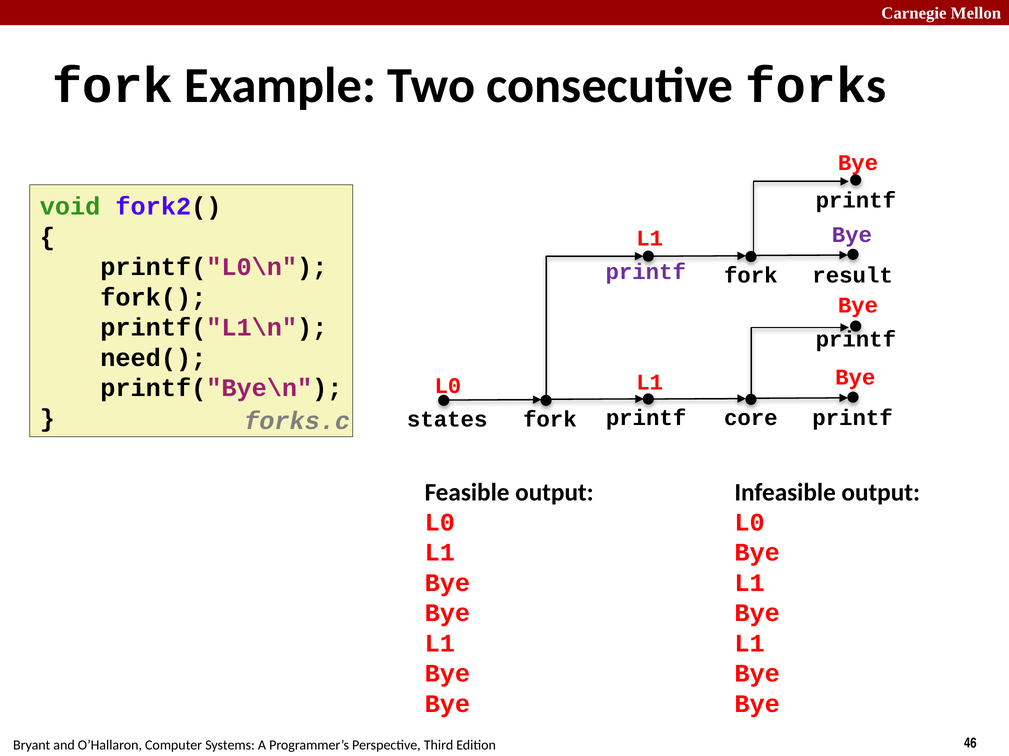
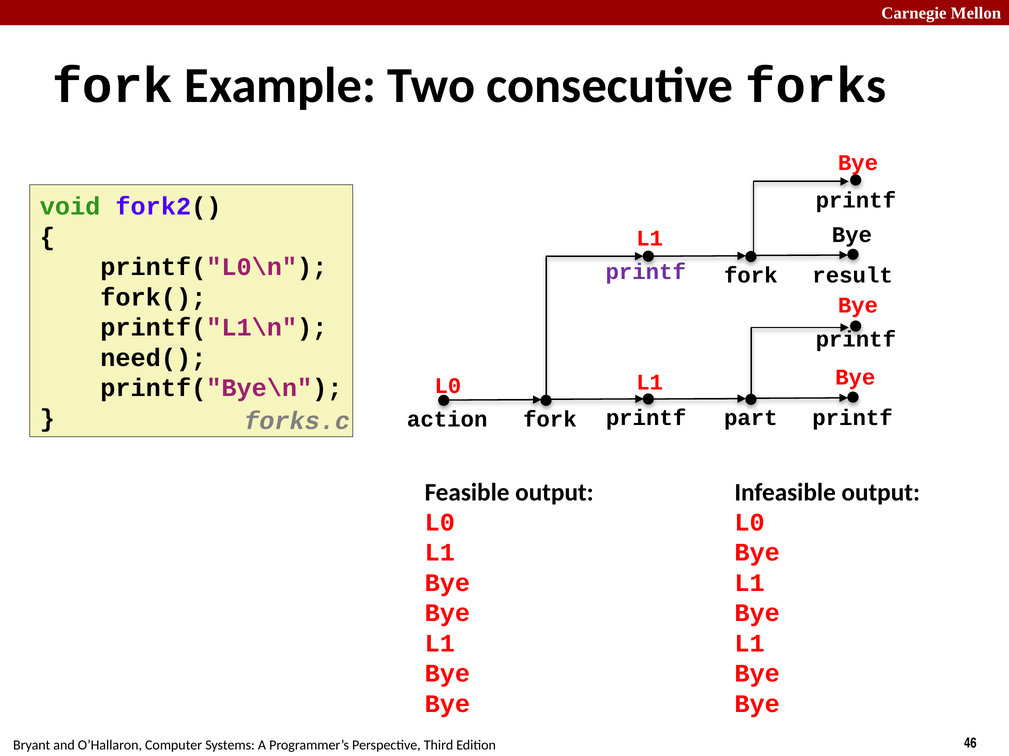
Bye at (852, 235) colour: purple -> black
states: states -> action
core: core -> part
